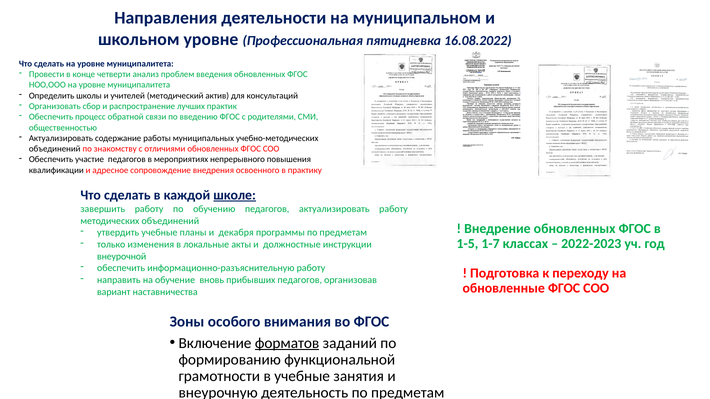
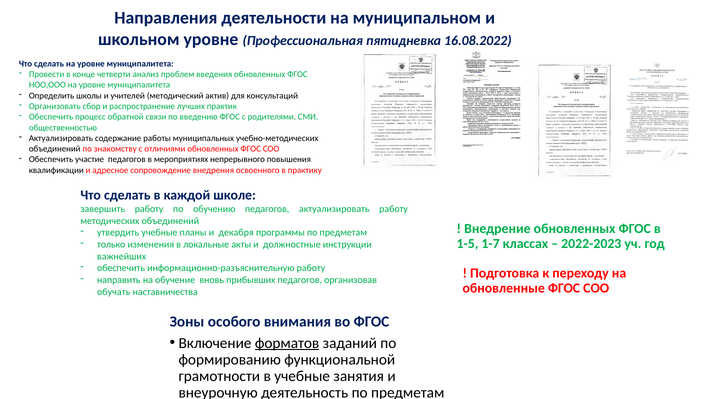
школе underline: present -> none
внеурочной: внеурочной -> важнейших
вариант: вариант -> обучать
